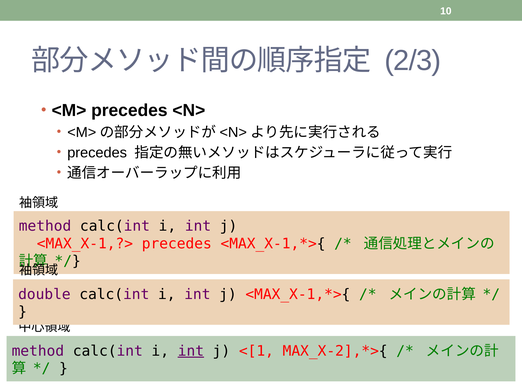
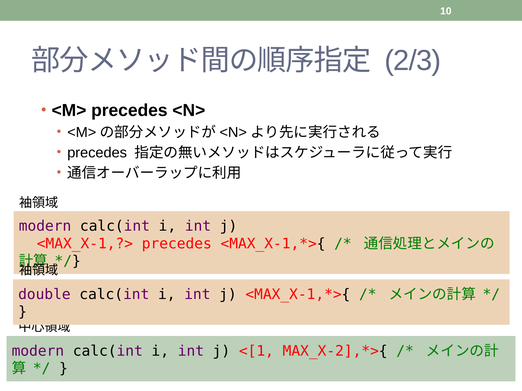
method at (45, 226): method -> modern
method at (38, 351): method -> modern
int at (191, 351) underline: present -> none
